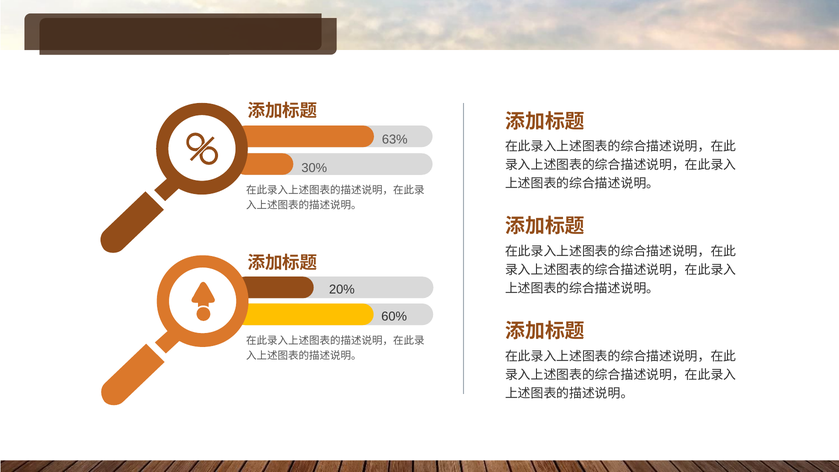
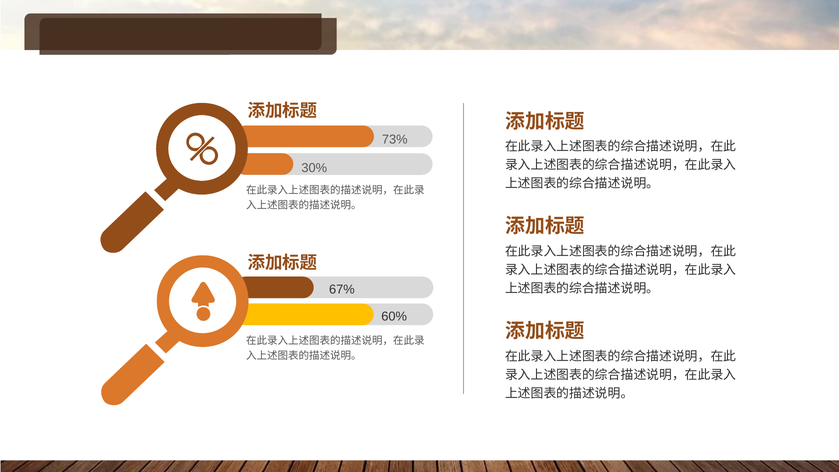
63%: 63% -> 73%
20%: 20% -> 67%
